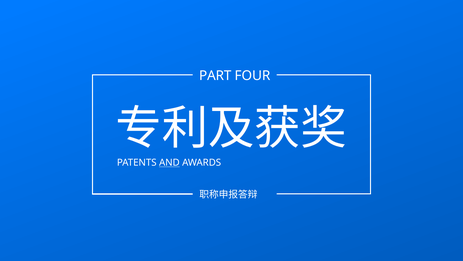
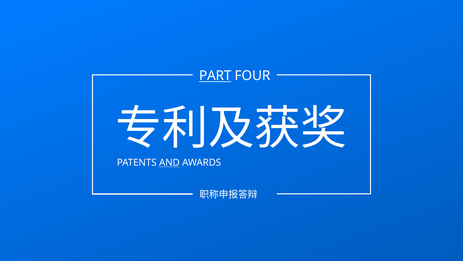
PART underline: none -> present
